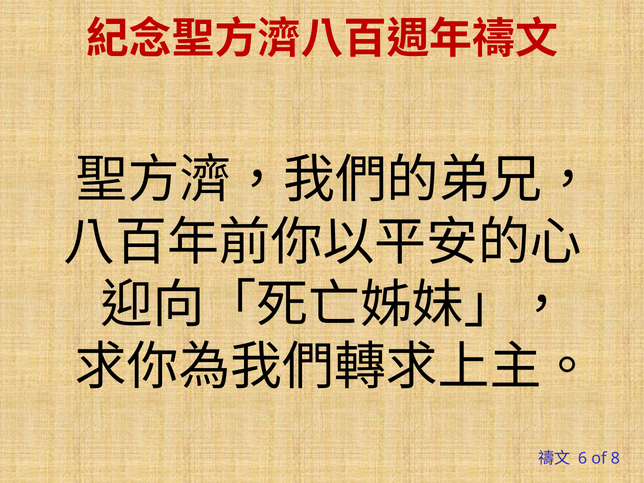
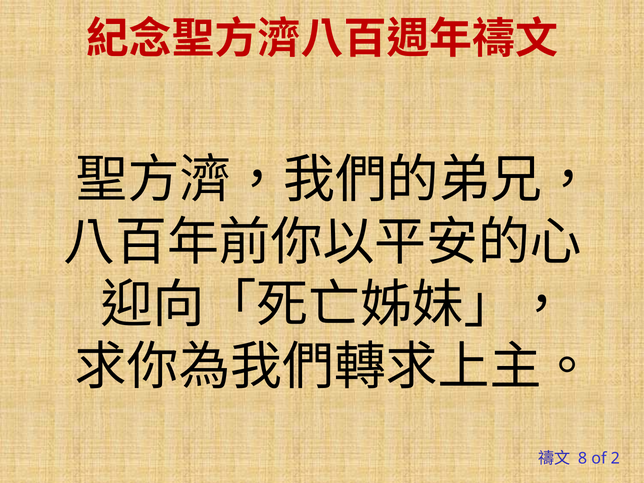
6: 6 -> 8
8: 8 -> 2
